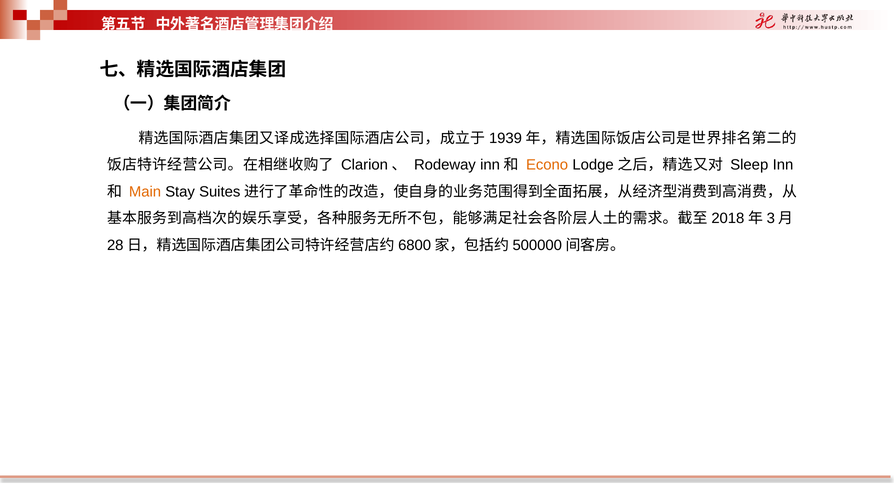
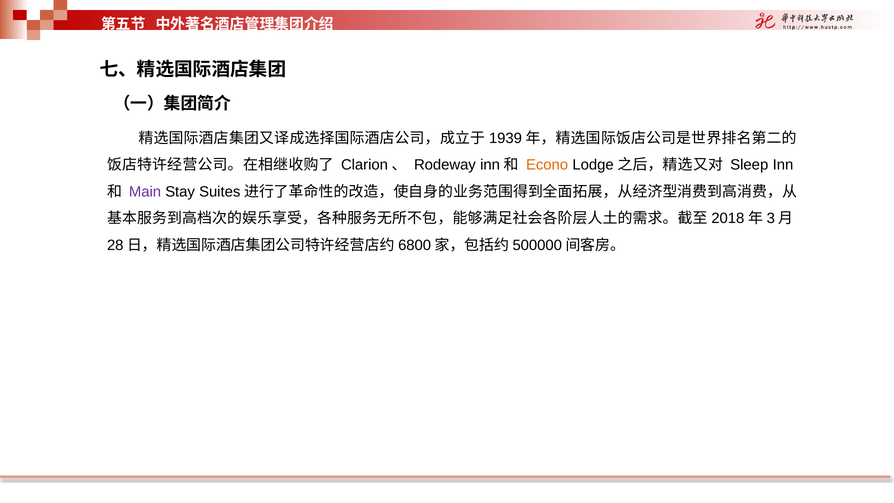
Main colour: orange -> purple
